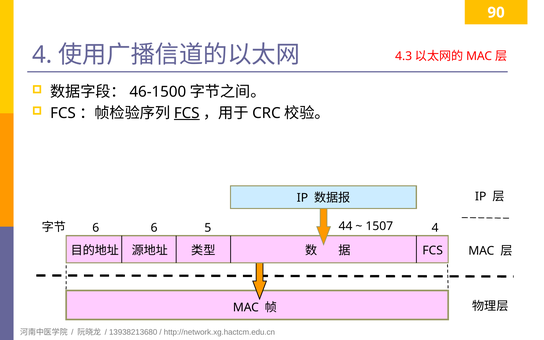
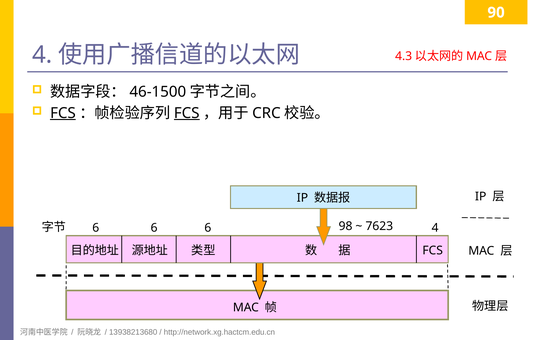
FCS at (63, 113) underline: none -> present
44: 44 -> 98
1507: 1507 -> 7623
6 6 5: 5 -> 6
